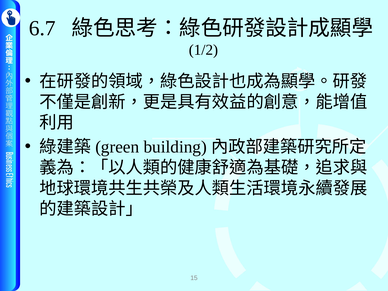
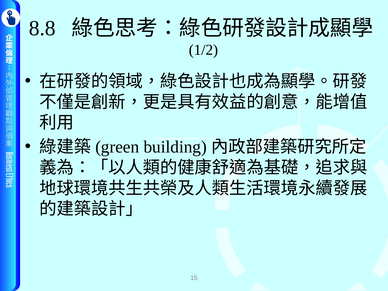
6.7: 6.7 -> 8.8
